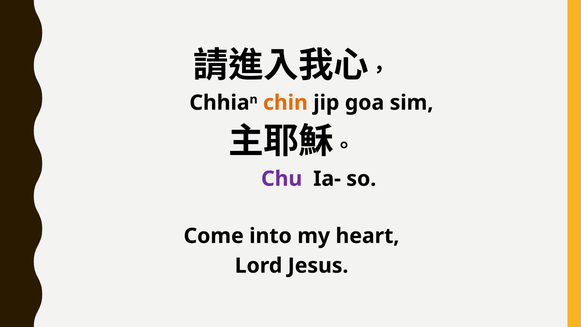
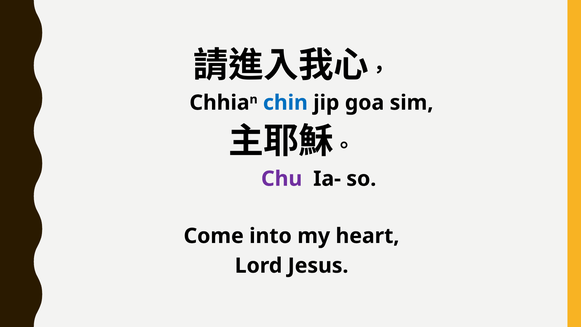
chin colour: orange -> blue
